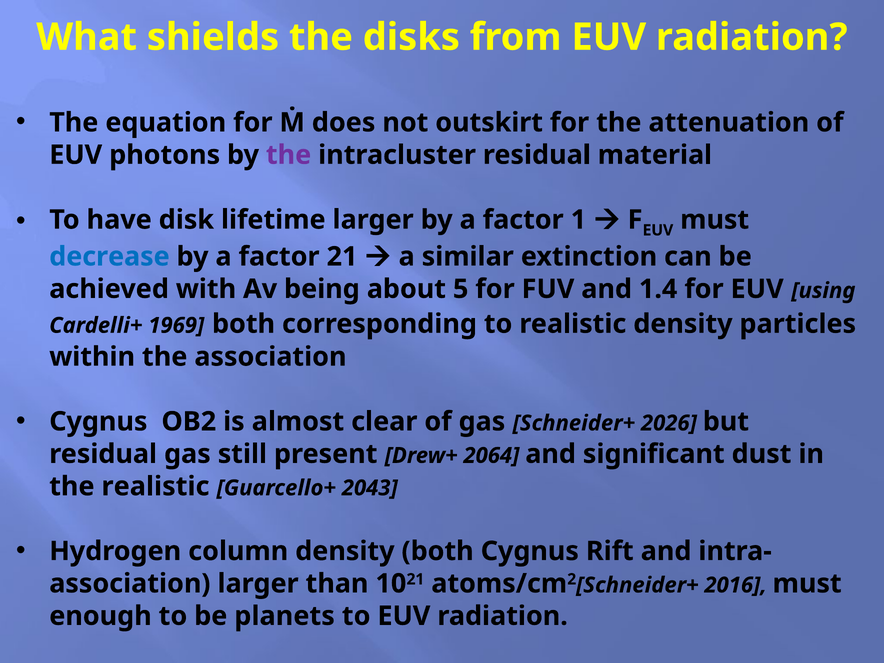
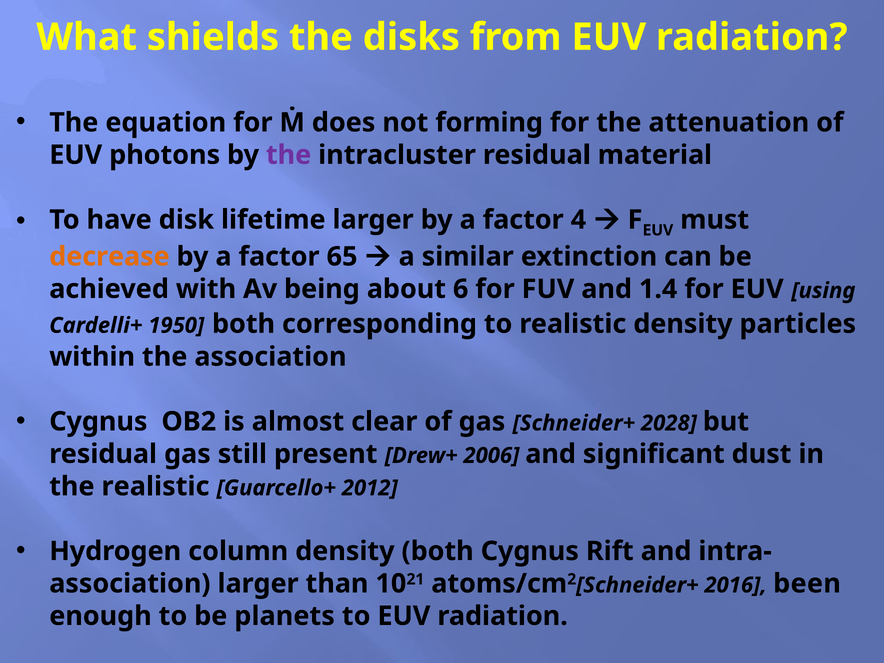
outskirt: outskirt -> forming
1: 1 -> 4
decrease colour: blue -> orange
factor 21: 21 -> 65
5: 5 -> 6
1969: 1969 -> 1950
2026: 2026 -> 2028
2064: 2064 -> 2006
2043: 2043 -> 2012
2016 must: must -> been
